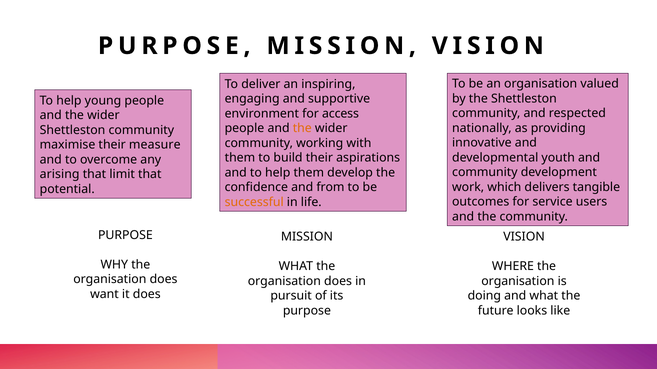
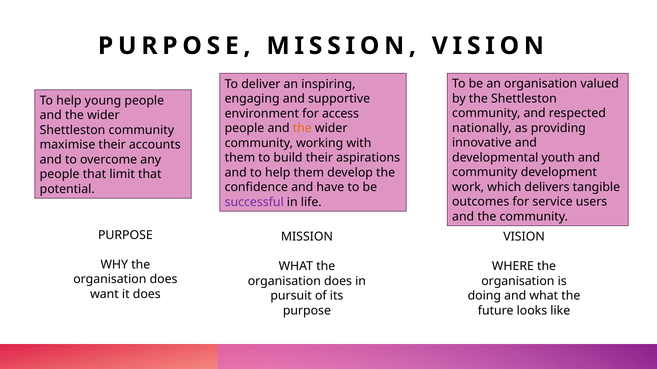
measure: measure -> accounts
arising at (60, 175): arising -> people
from: from -> have
successful colour: orange -> purple
